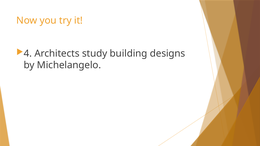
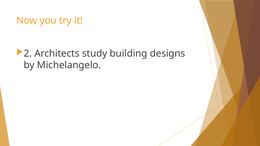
4: 4 -> 2
